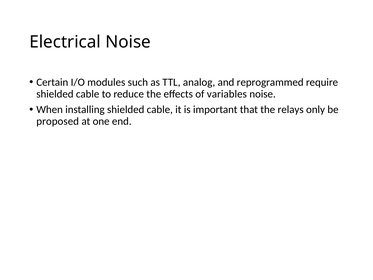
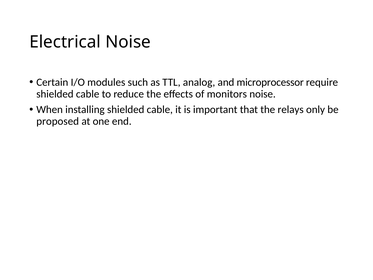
reprogrammed: reprogrammed -> microprocessor
variables: variables -> monitors
